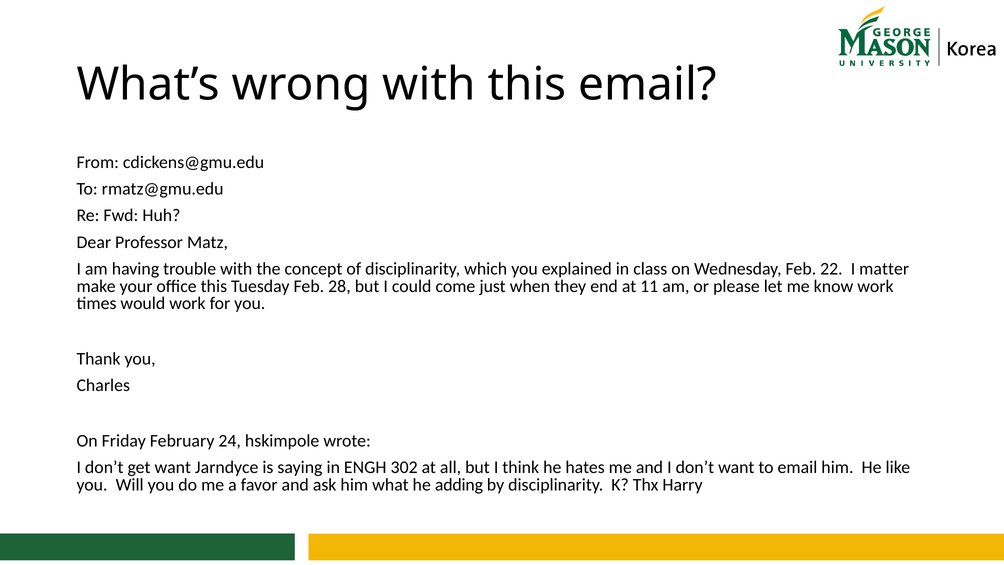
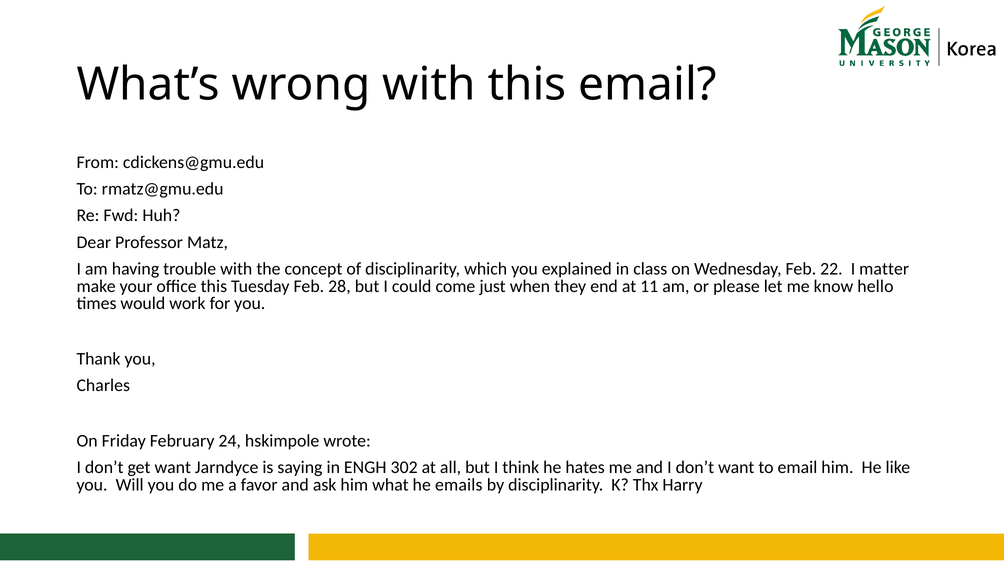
know work: work -> hello
adding: adding -> emails
